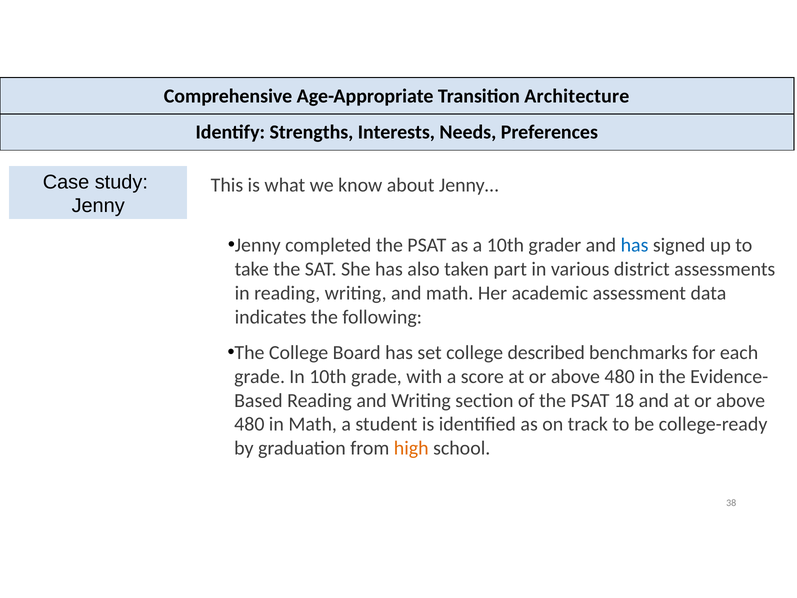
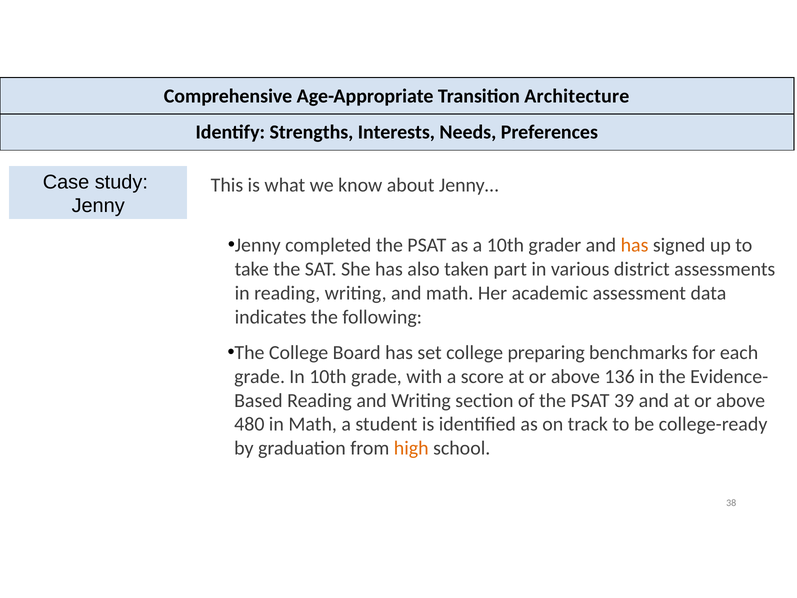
has at (635, 245) colour: blue -> orange
described: described -> preparing
480 at (620, 376): 480 -> 136
18: 18 -> 39
